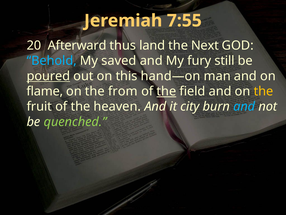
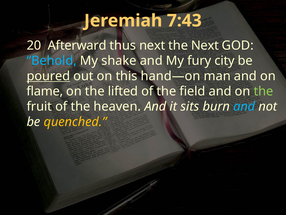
7:55: 7:55 -> 7:43
thus land: land -> next
saved: saved -> shake
still: still -> city
from: from -> lifted
the at (166, 91) underline: present -> none
the at (263, 91) colour: yellow -> light green
city: city -> sits
quenched colour: light green -> yellow
